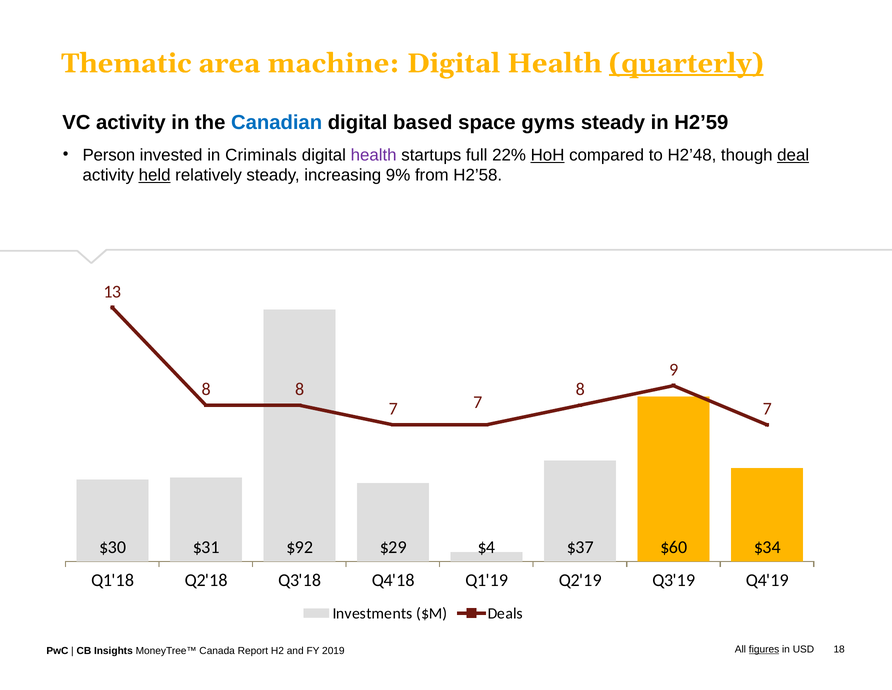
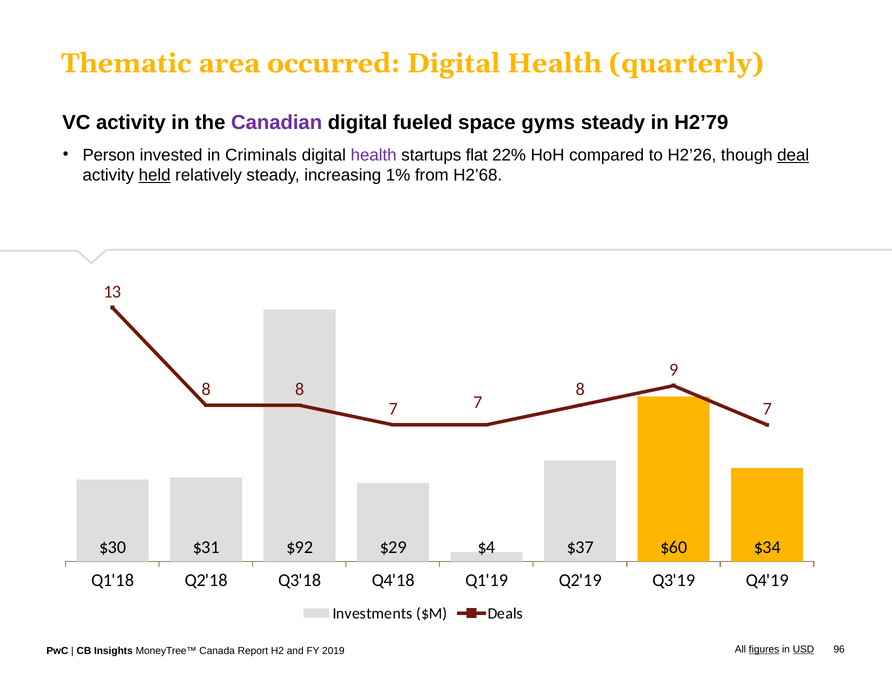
machine: machine -> occurred
quarterly underline: present -> none
Canadian colour: blue -> purple
based: based -> fueled
H2’59: H2’59 -> H2’79
full: full -> flat
HoH underline: present -> none
H2’48: H2’48 -> H2’26
9%: 9% -> 1%
H2’58: H2’58 -> H2’68
USD underline: none -> present
18: 18 -> 96
